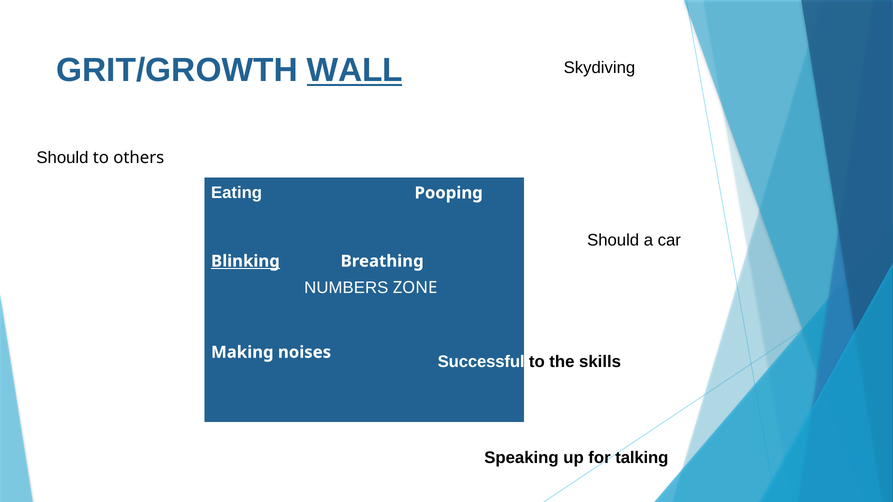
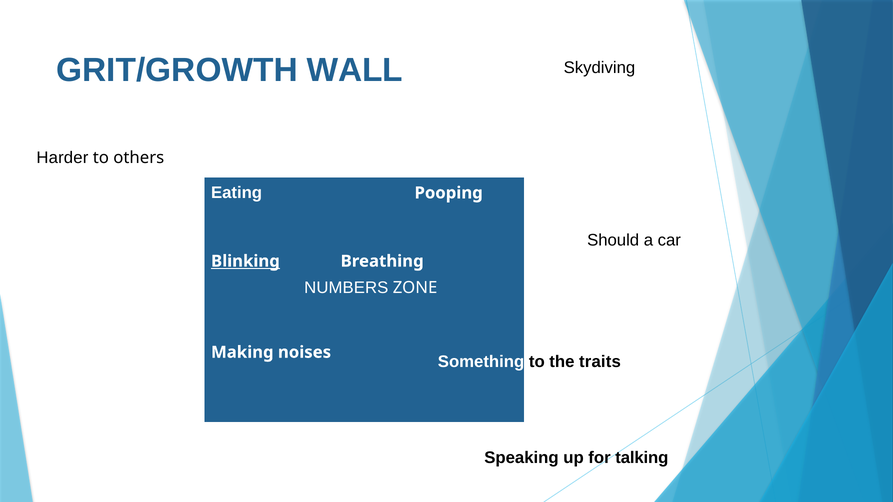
WALL underline: present -> none
Should at (62, 158): Should -> Harder
Successful: Successful -> Something
skills: skills -> traits
